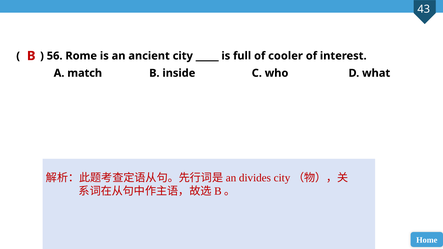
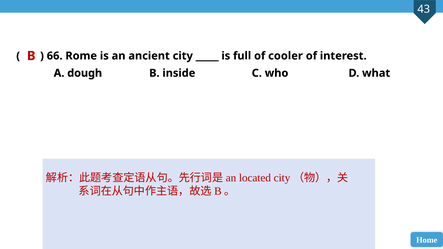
56: 56 -> 66
match: match -> dough
divides: divides -> located
